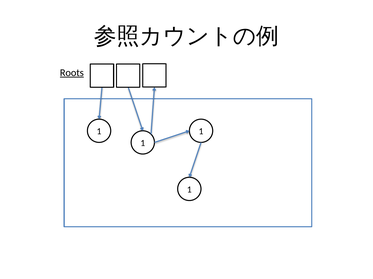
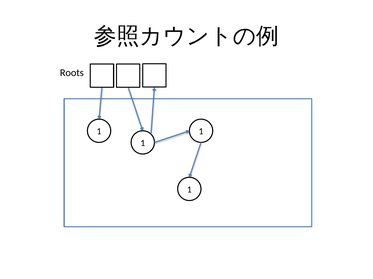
Roots underline: present -> none
